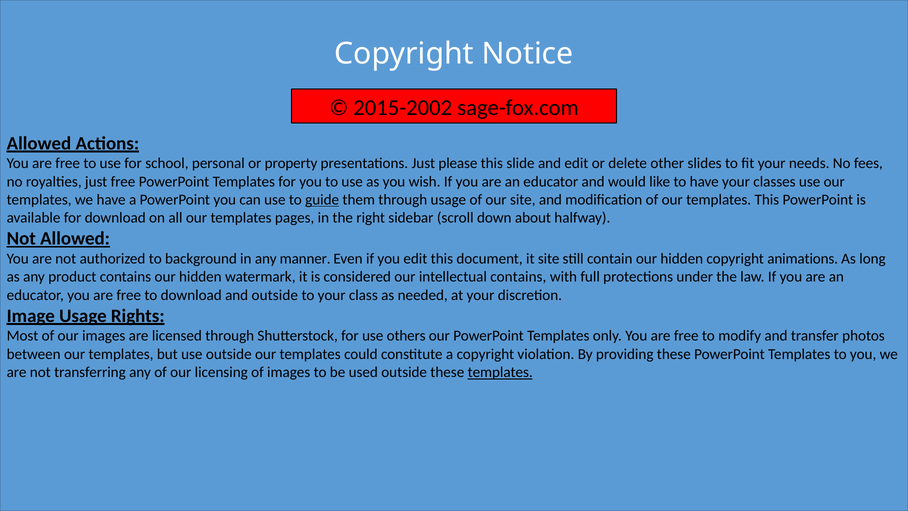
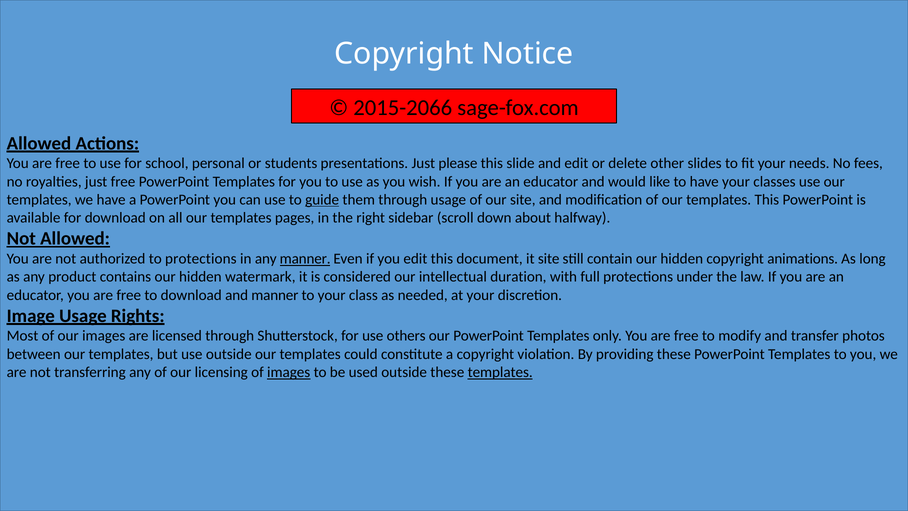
2015-2002: 2015-2002 -> 2015-2066
property: property -> students
to background: background -> protections
manner at (305, 259) underline: none -> present
intellectual contains: contains -> duration
and outside: outside -> manner
images at (289, 372) underline: none -> present
